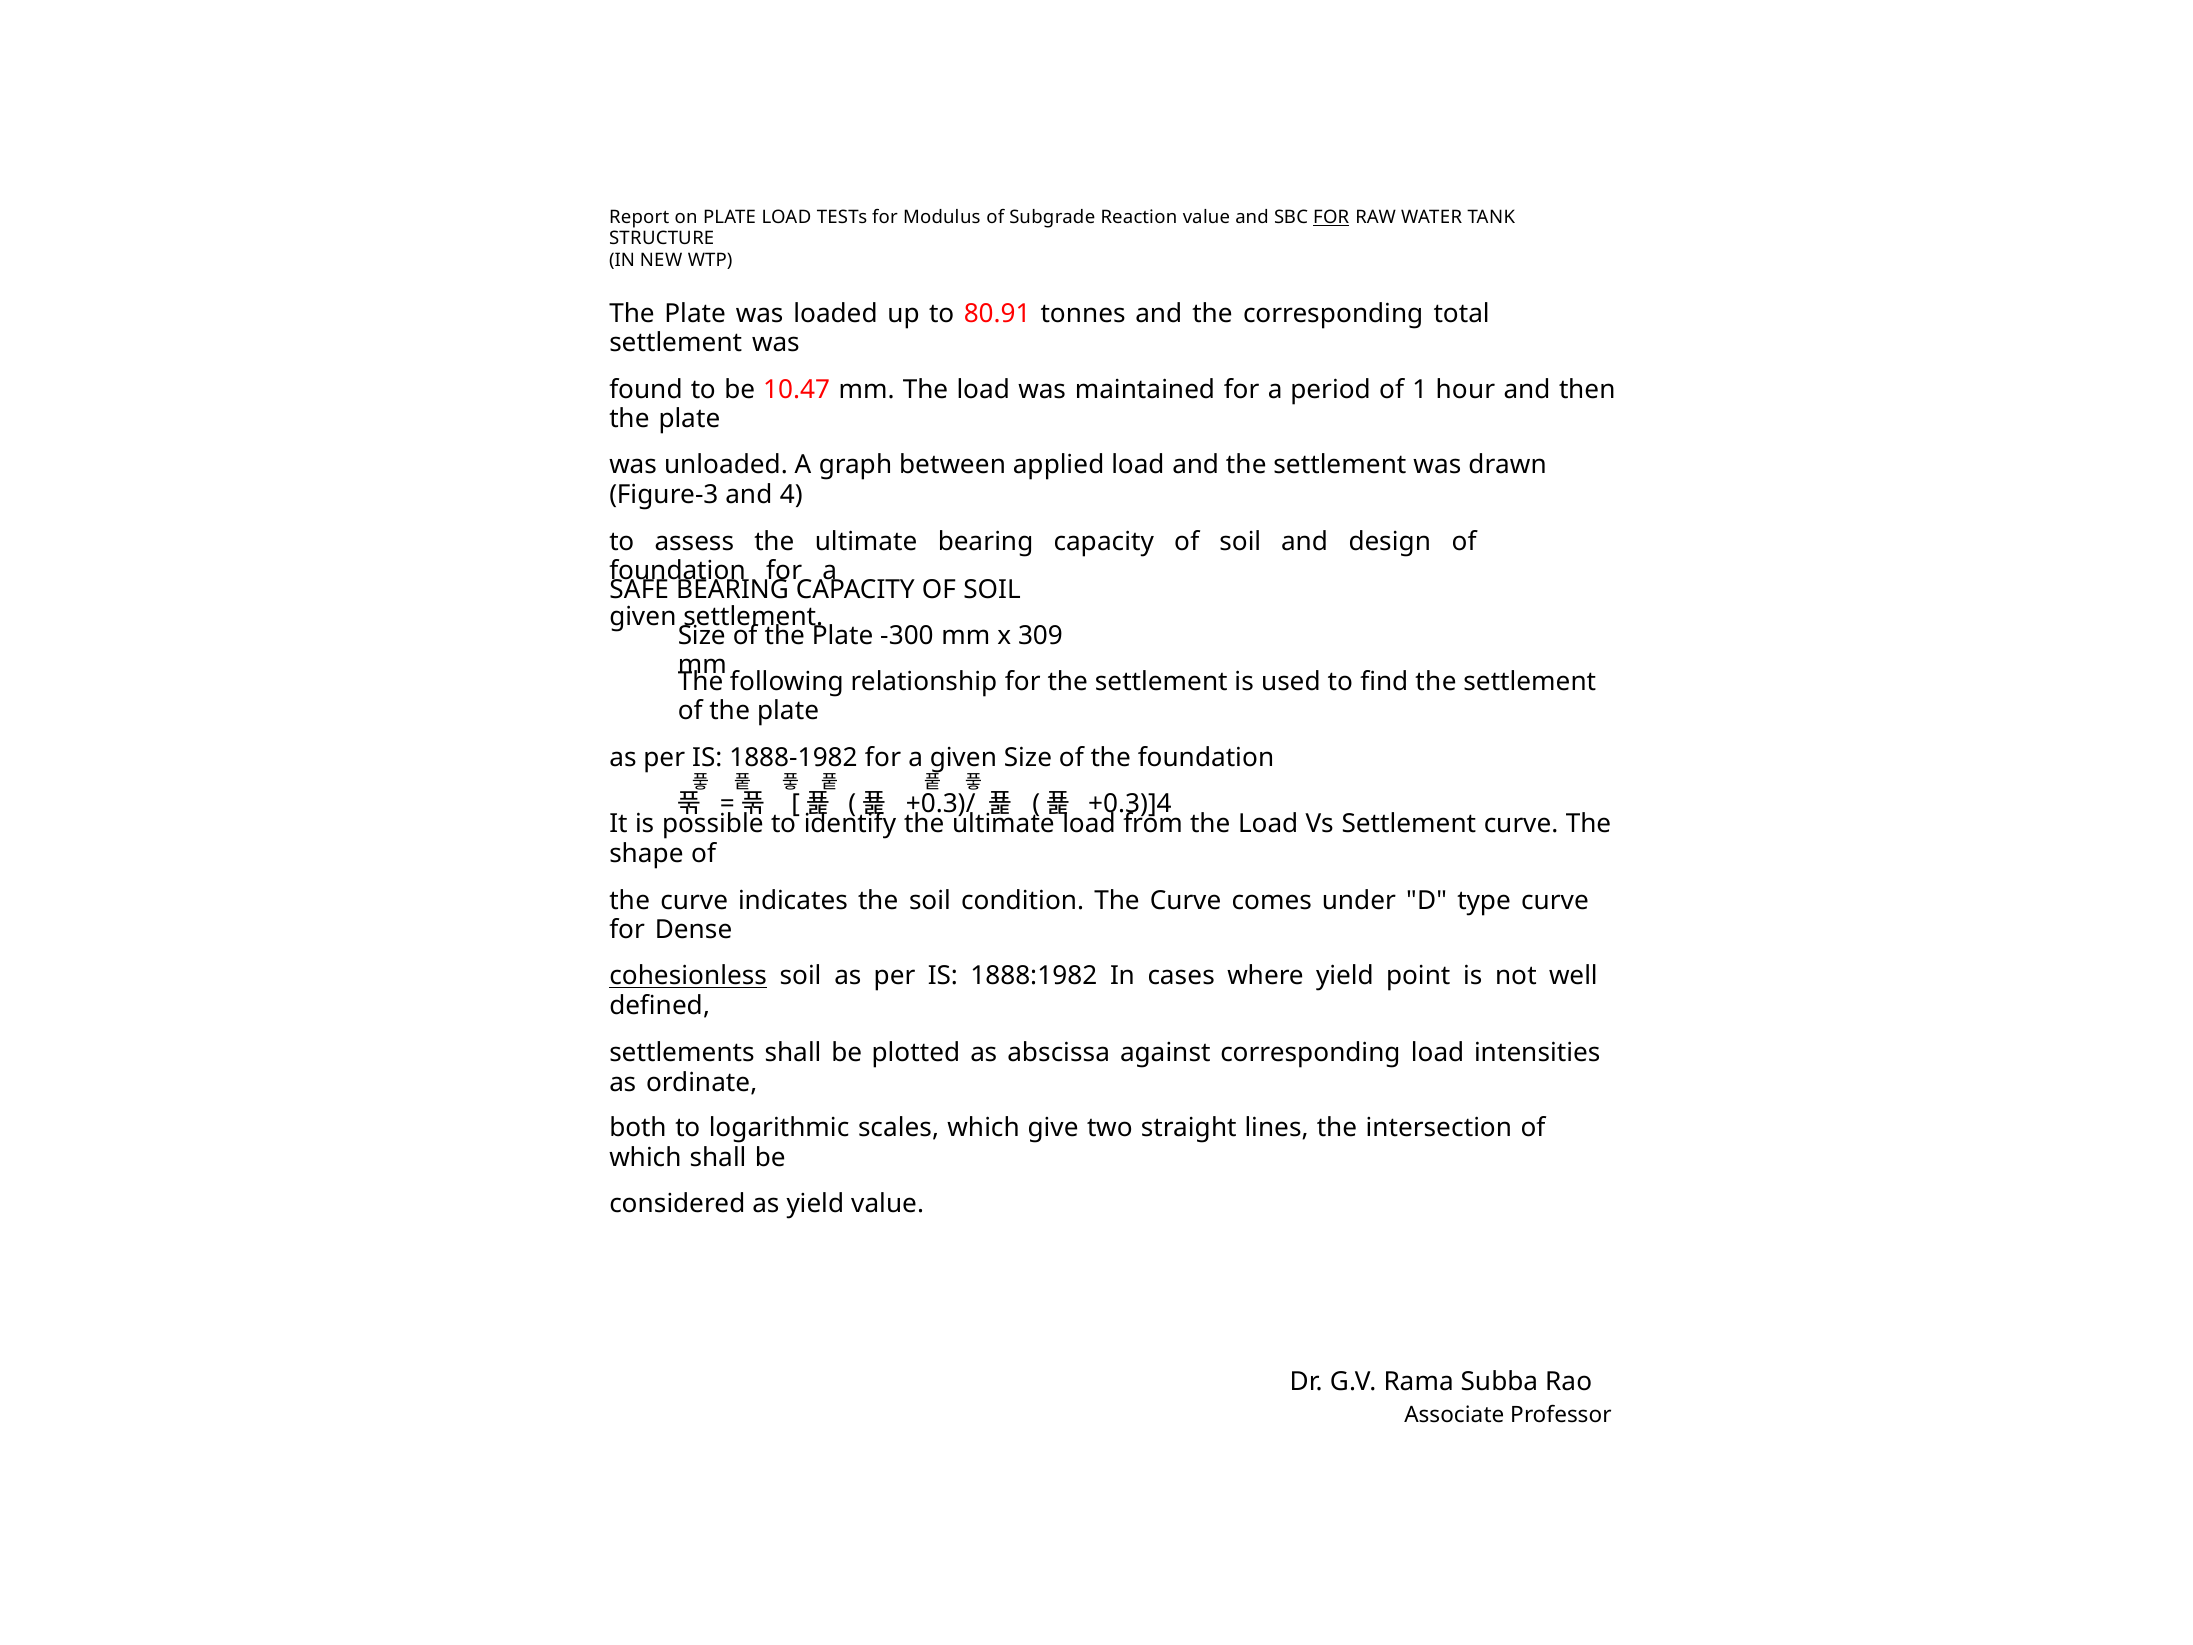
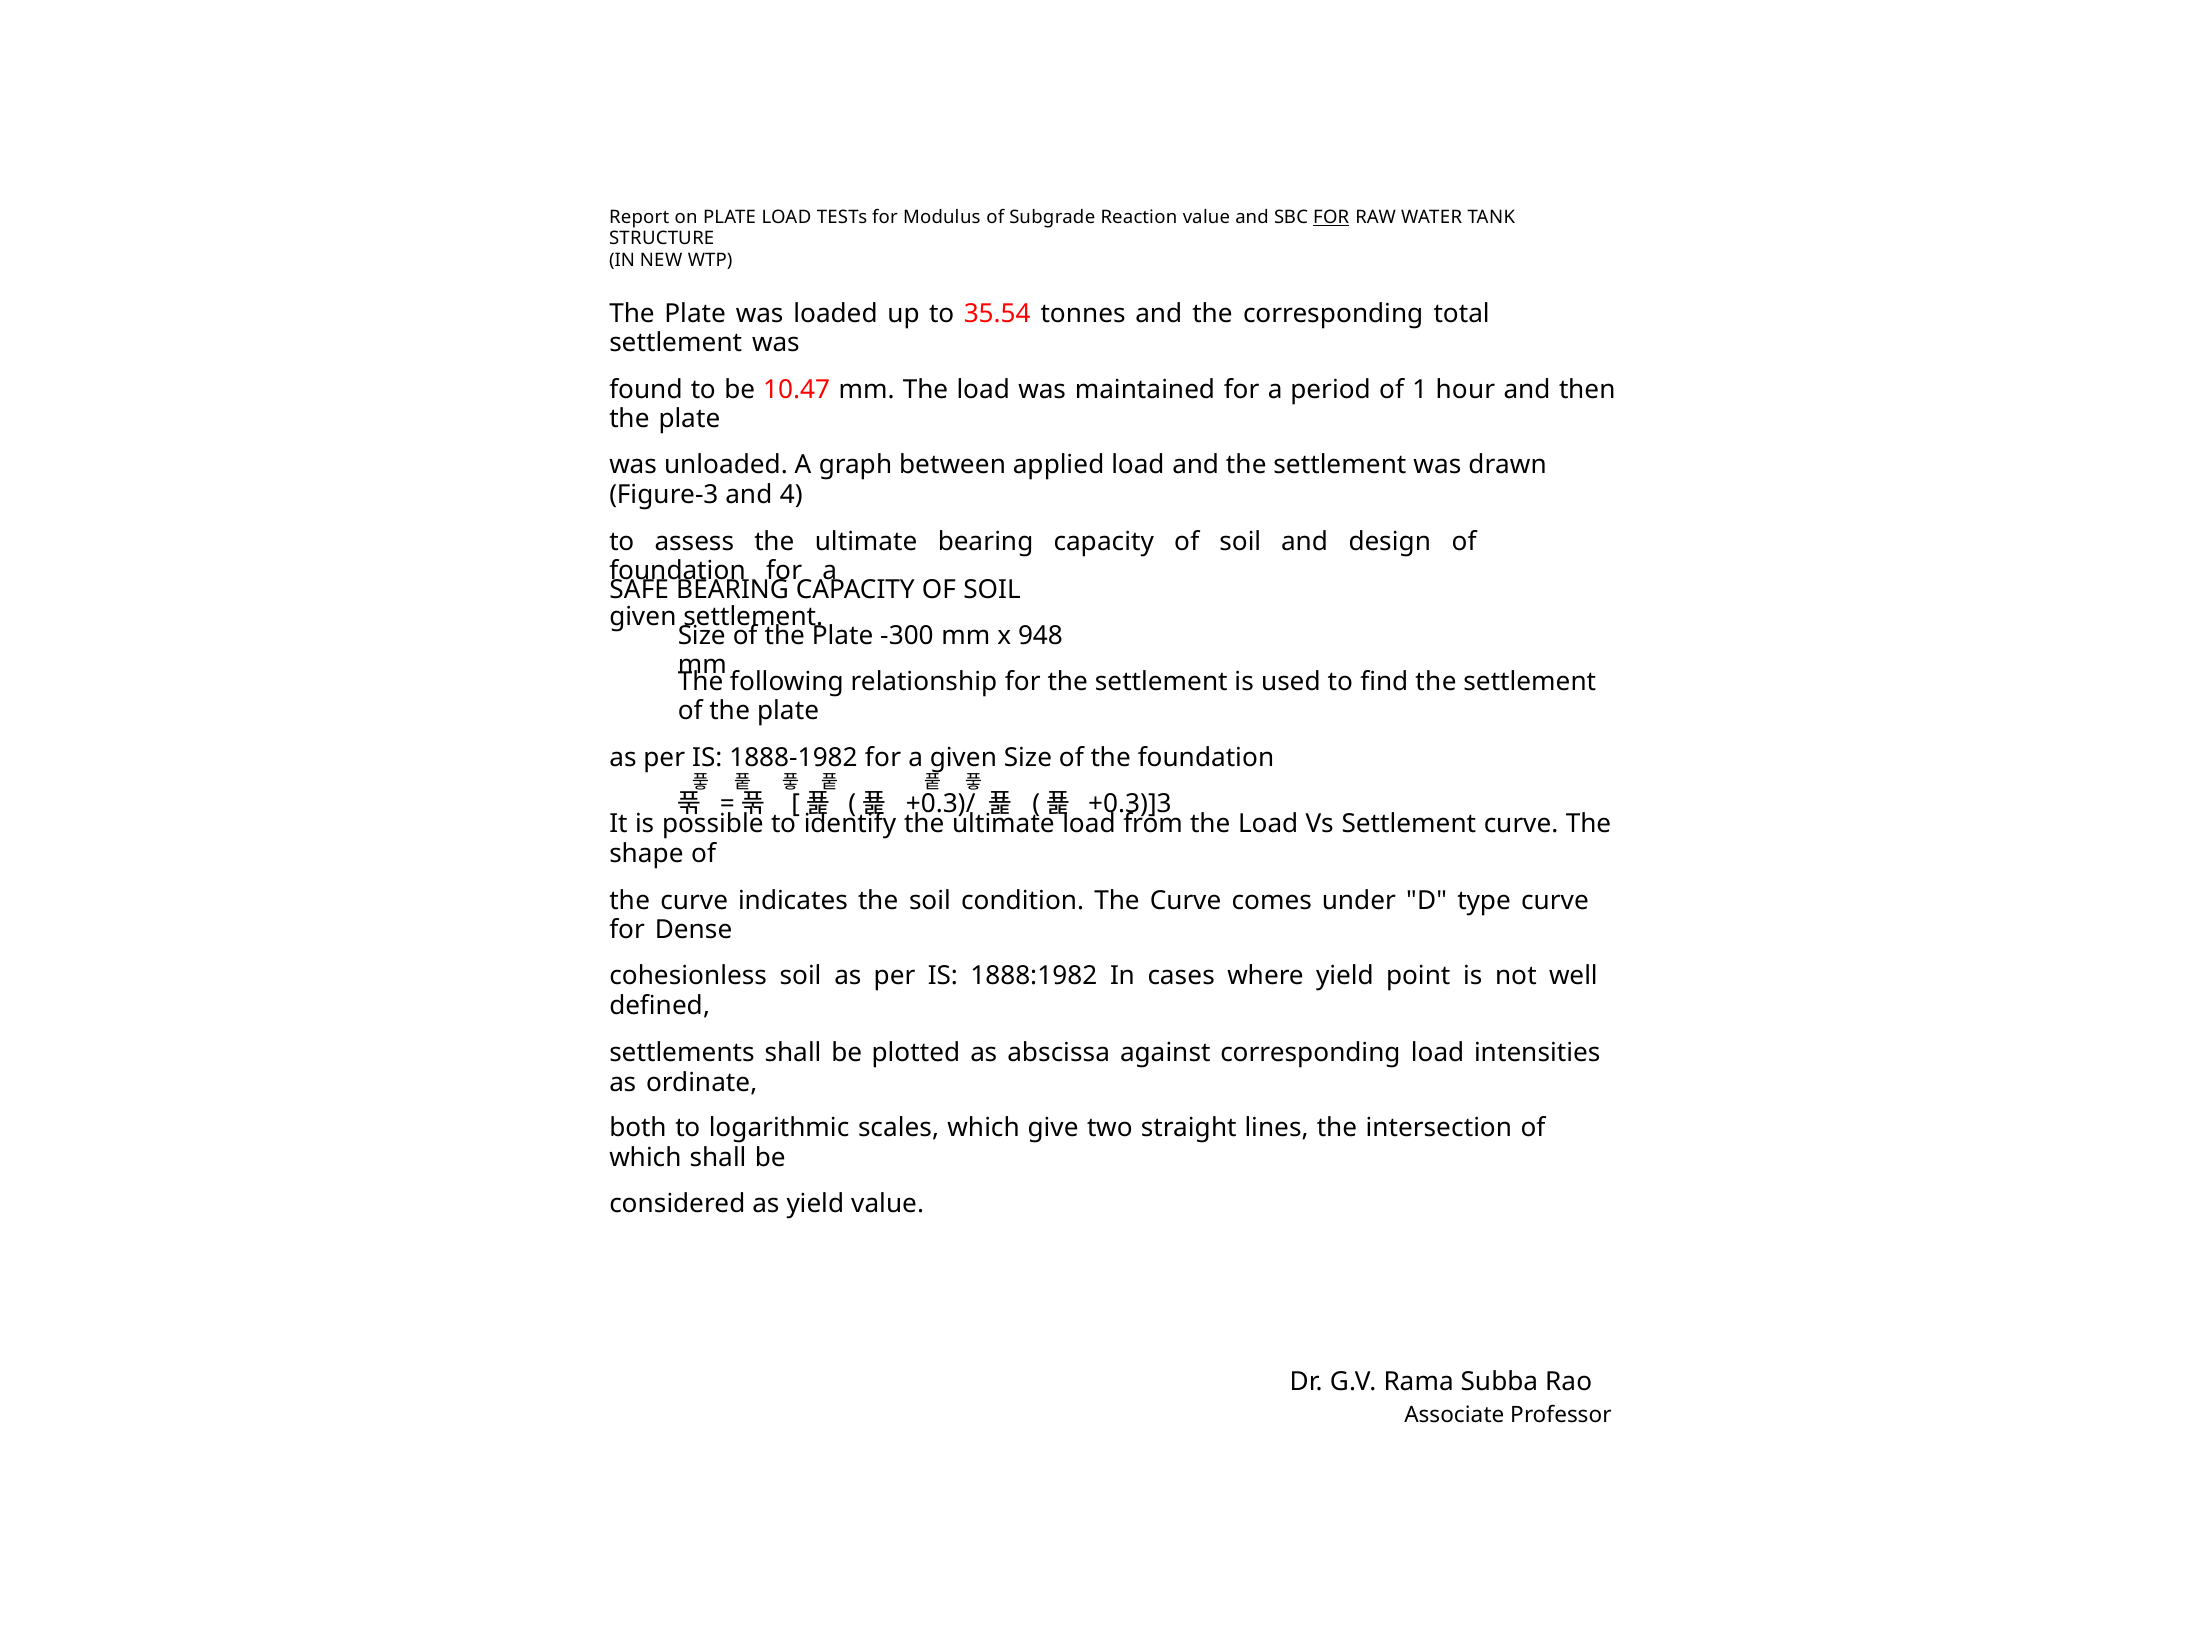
80.91: 80.91 -> 35.54
309: 309 -> 948
+0.3)]4: +0.3)]4 -> +0.3)]3
cohesionless underline: present -> none
